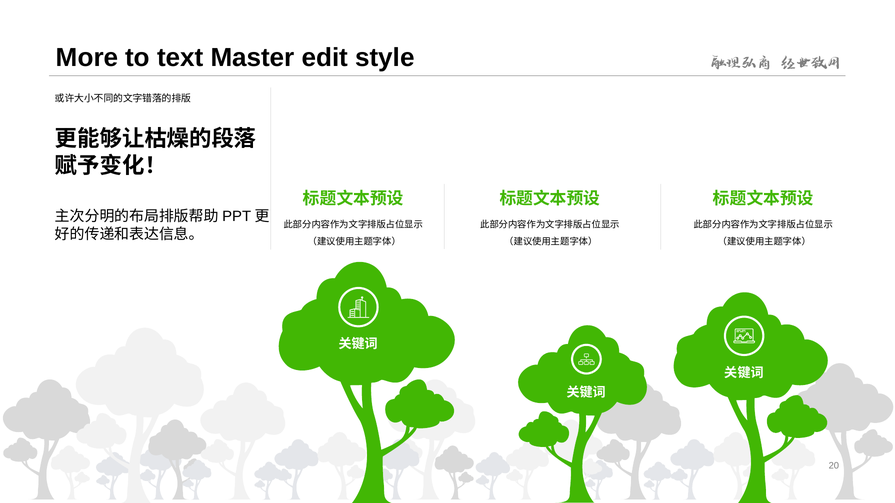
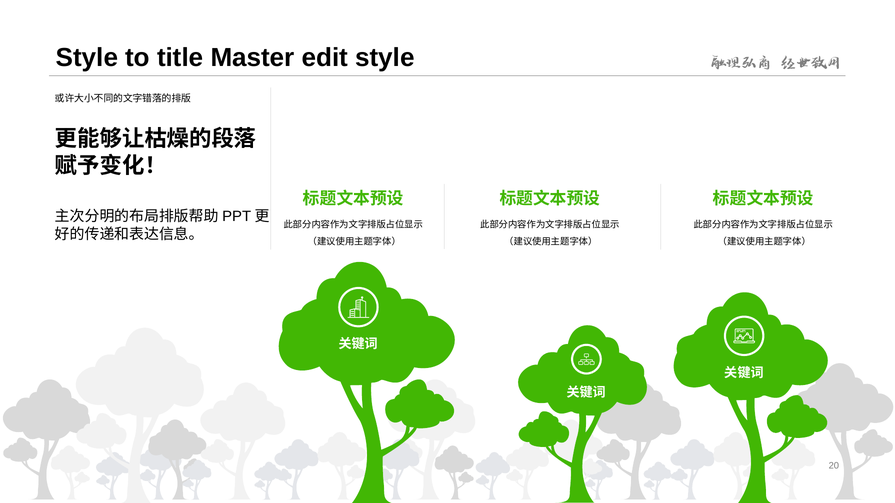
More at (87, 58): More -> Style
text: text -> title
